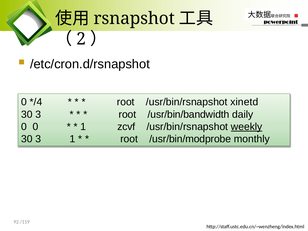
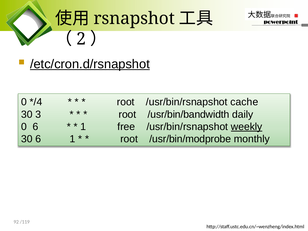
/etc/cron.d/rsnapshot underline: none -> present
xinetd: xinetd -> cache
0 0: 0 -> 6
zcvf: zcvf -> free
3 at (38, 139): 3 -> 6
